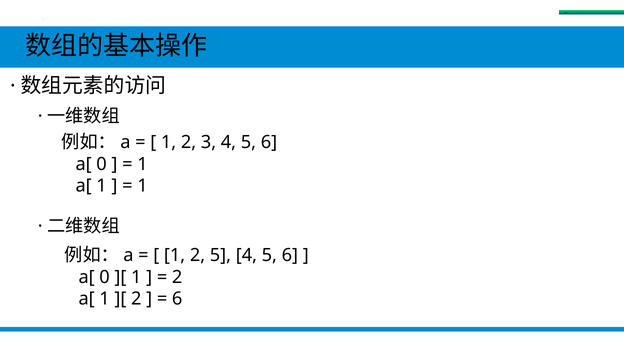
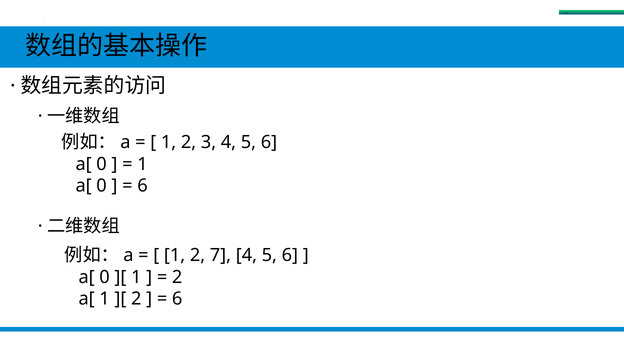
1 at (102, 186): 1 -> 0
1 at (142, 186): 1 -> 6
2 5: 5 -> 7
